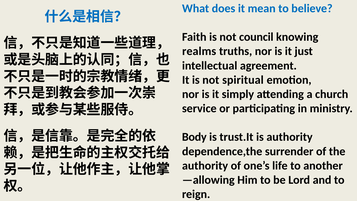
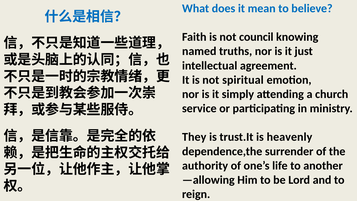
realms: realms -> named
Body: Body -> They
is authority: authority -> heavenly
